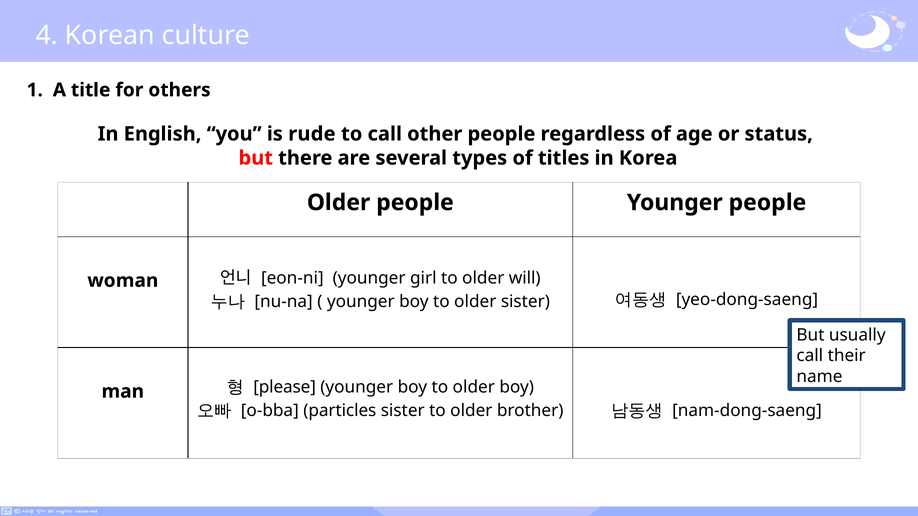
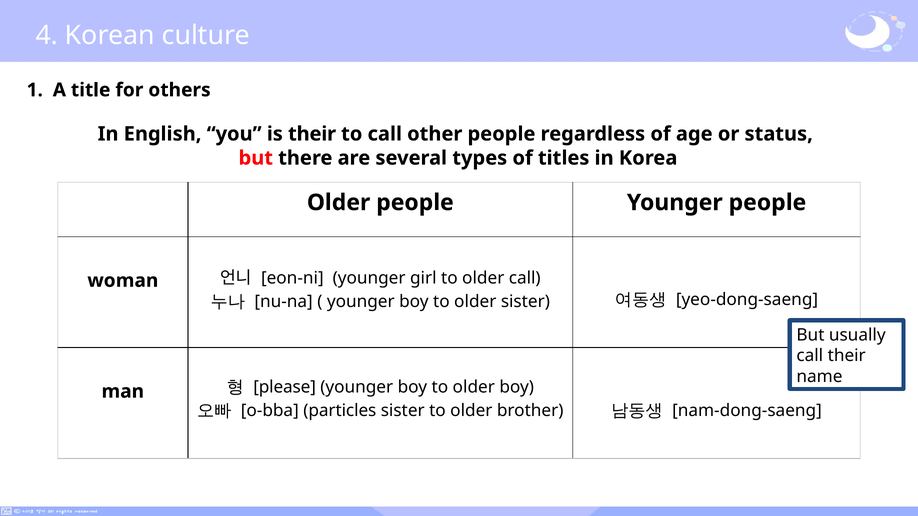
is rude: rude -> their
older will: will -> call
